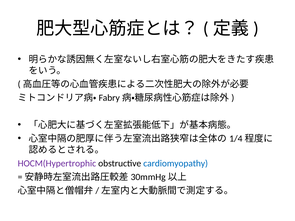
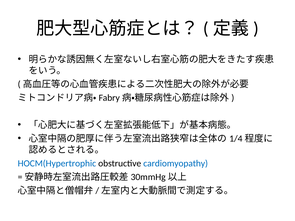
HOCM(Hypertrophic colour: purple -> blue
